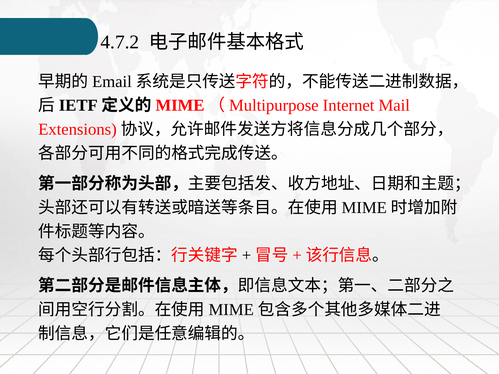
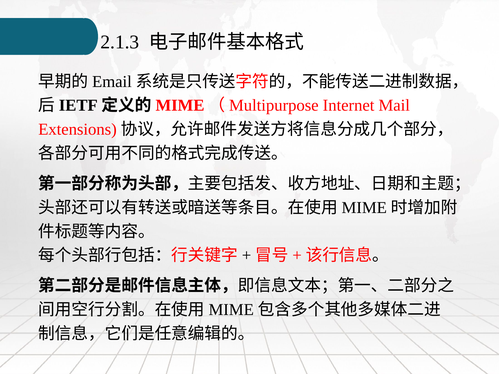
4.7.2: 4.7.2 -> 2.1.3
